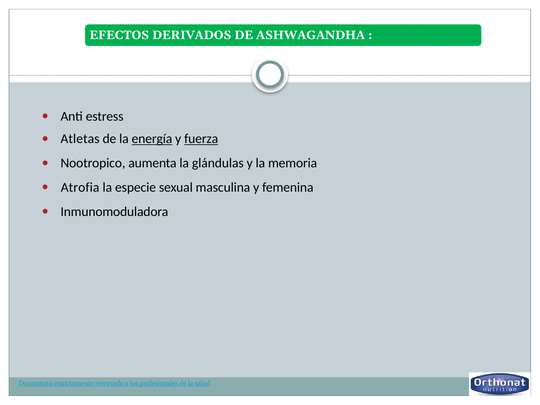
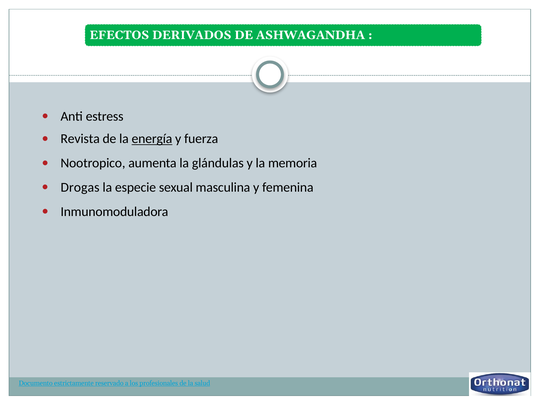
Atletas: Atletas -> Revista
fuerza underline: present -> none
Atrofia: Atrofia -> Drogas
